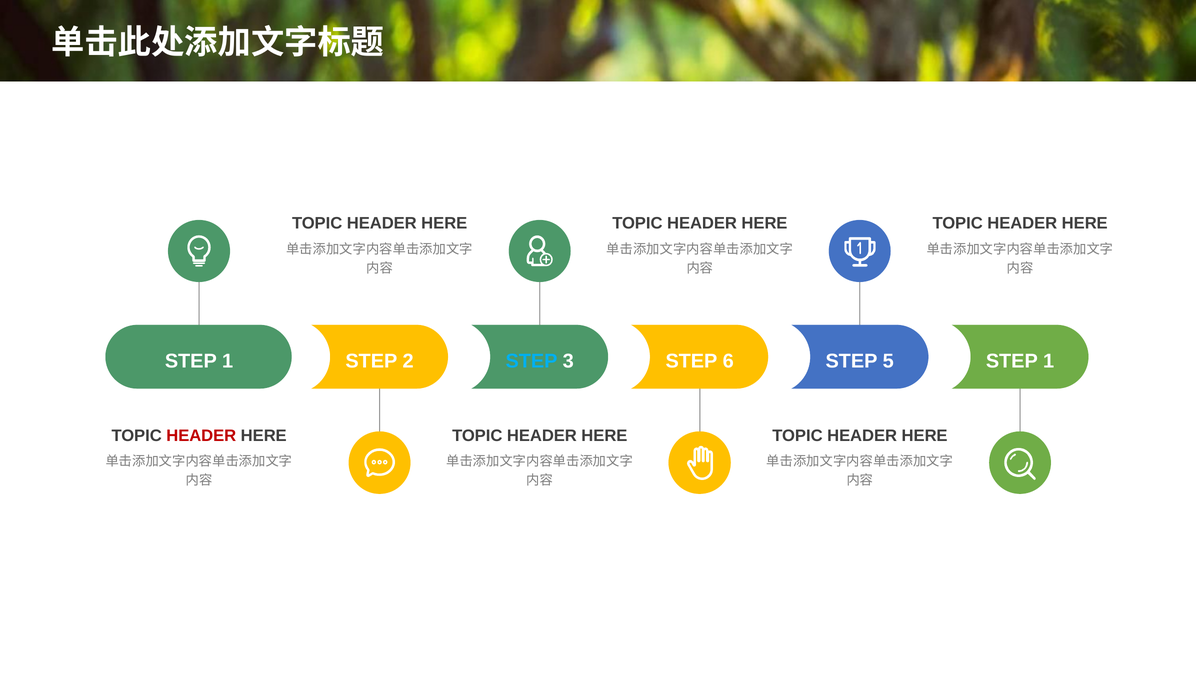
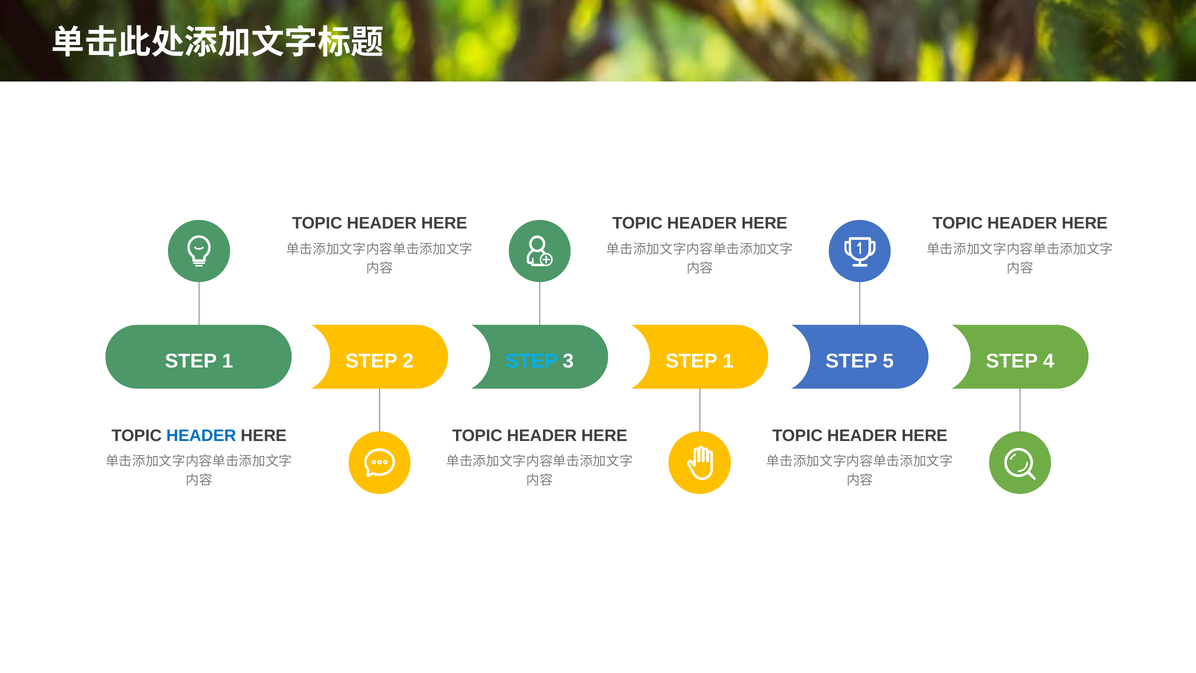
3 STEP 6: 6 -> 1
5 STEP 1: 1 -> 4
HEADER at (201, 435) colour: red -> blue
